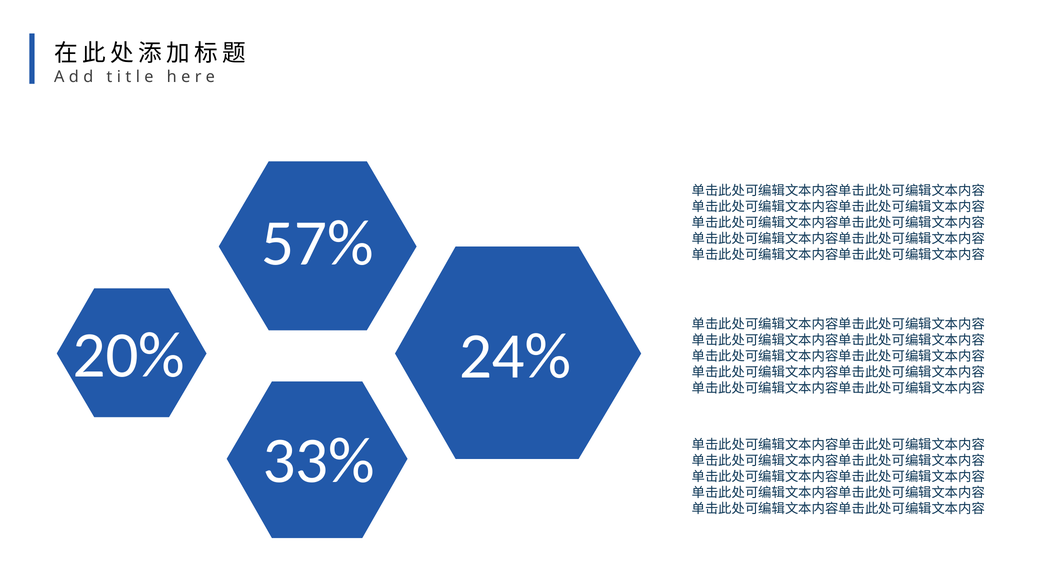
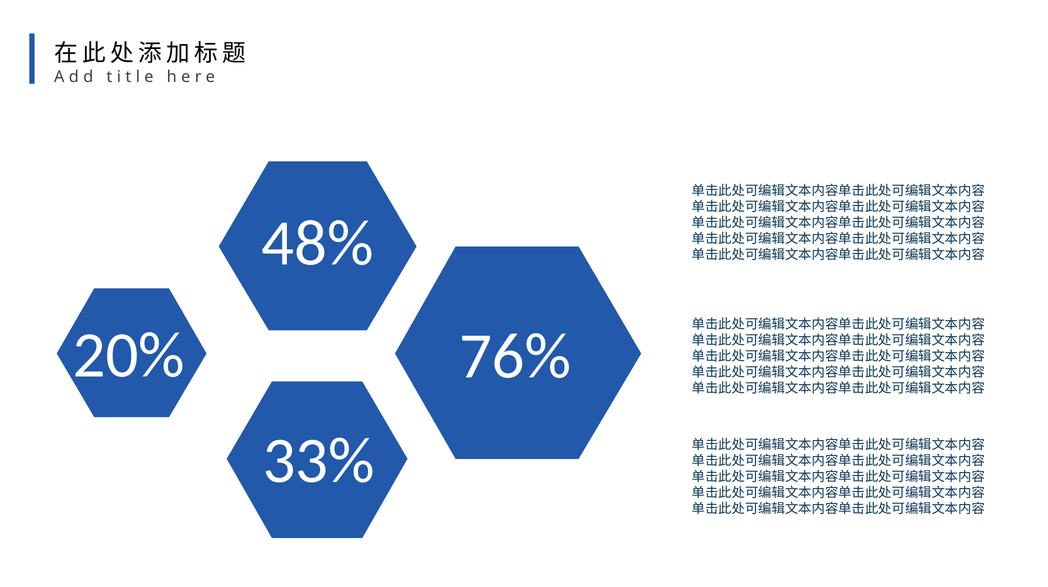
57%: 57% -> 48%
24%: 24% -> 76%
